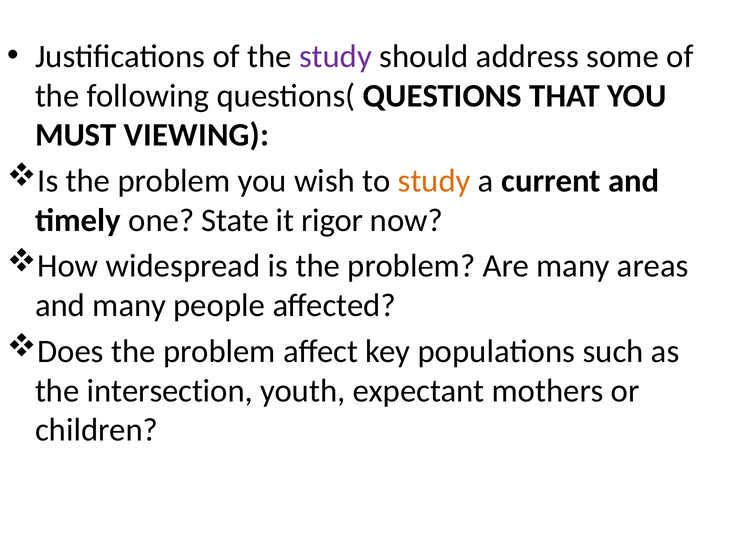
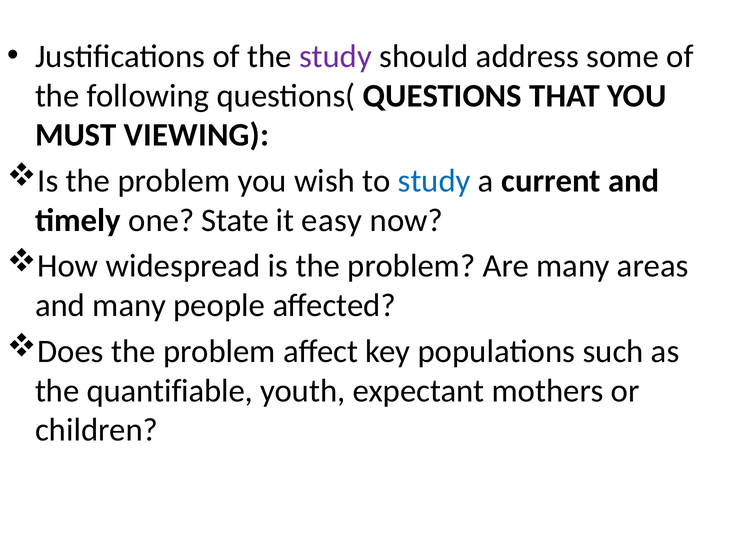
study at (434, 181) colour: orange -> blue
rigor: rigor -> easy
intersection: intersection -> quantifiable
